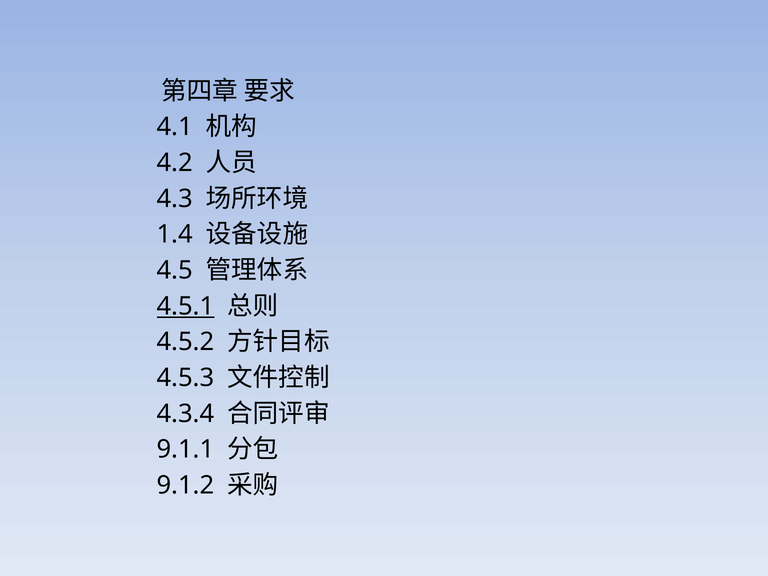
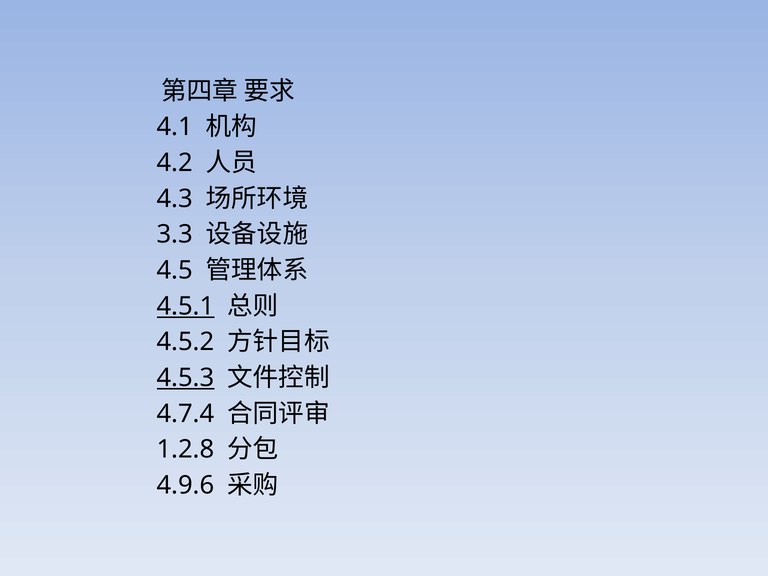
1.4: 1.4 -> 3.3
4.5.3 underline: none -> present
4.3.4: 4.3.4 -> 4.7.4
9.1.1: 9.1.1 -> 1.2.8
9.1.2: 9.1.2 -> 4.9.6
